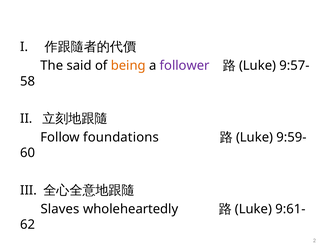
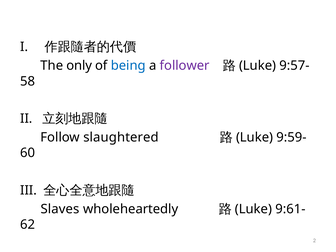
said: said -> only
being colour: orange -> blue
foundations: foundations -> slaughtered
